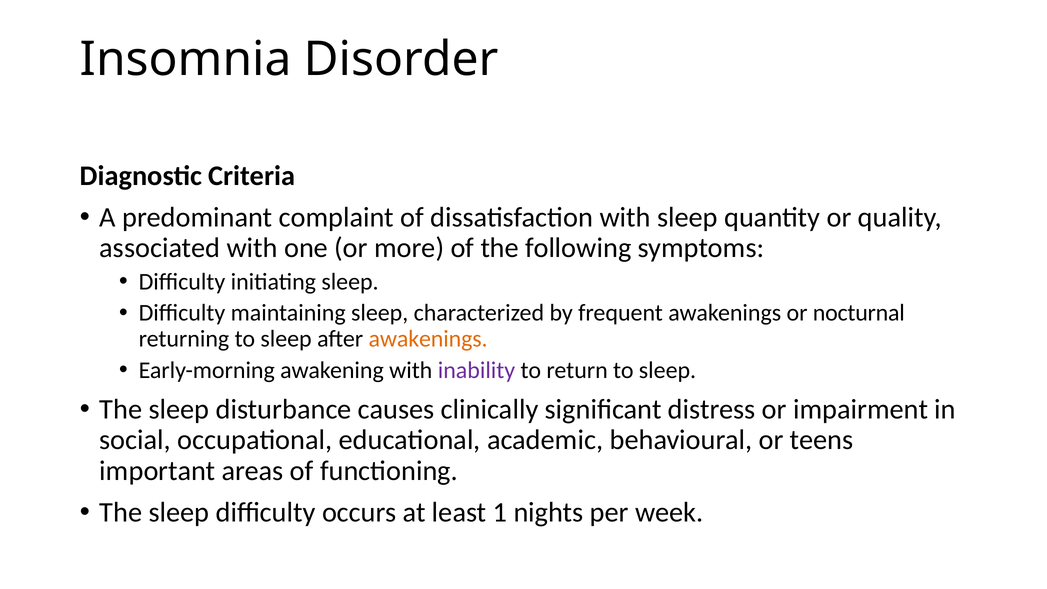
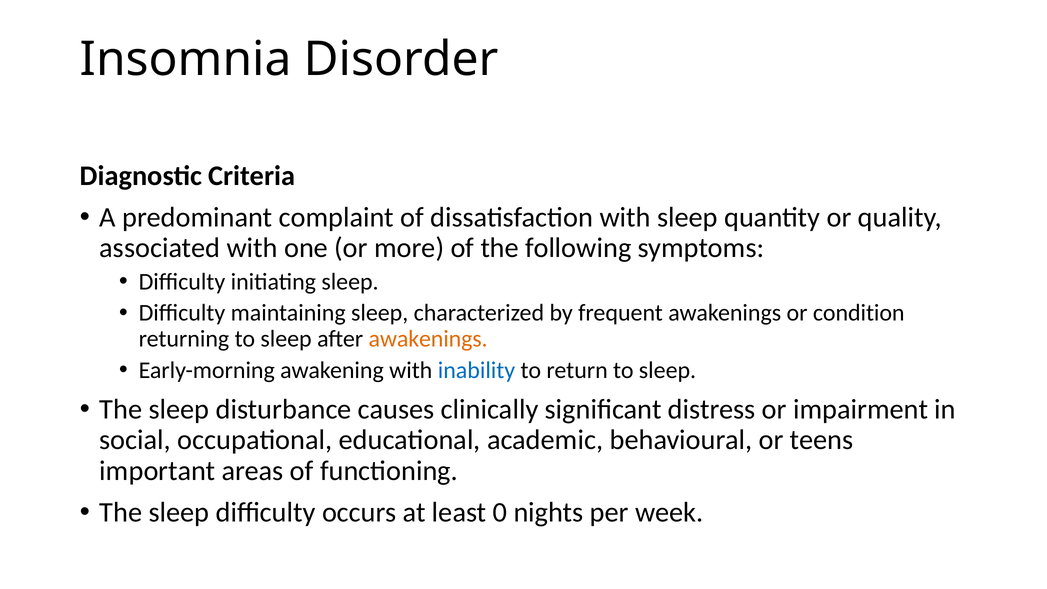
nocturnal: nocturnal -> condition
inability colour: purple -> blue
1: 1 -> 0
